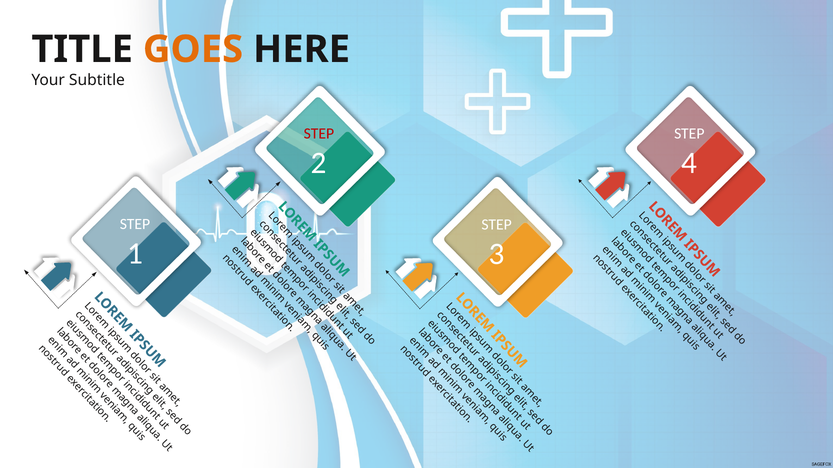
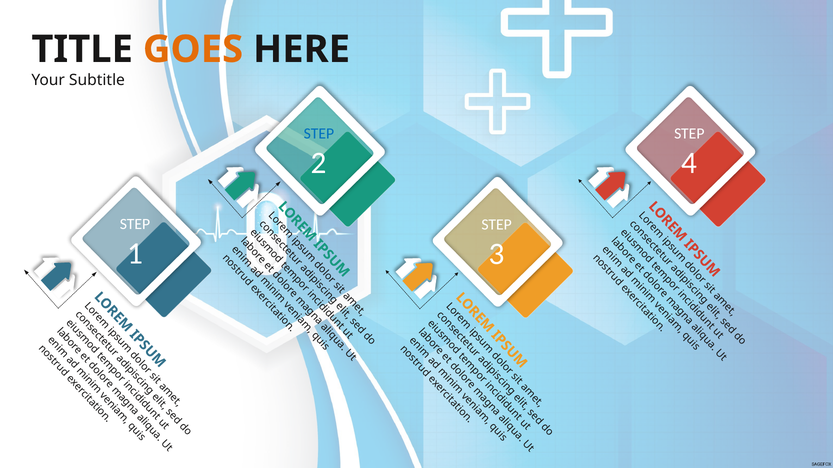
STEP at (319, 134) colour: red -> blue
